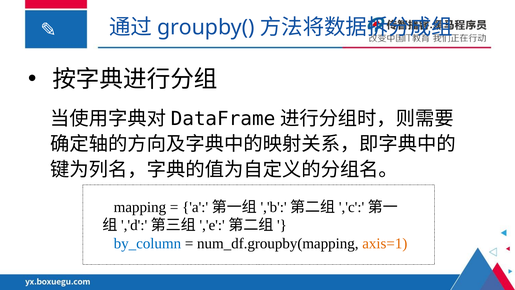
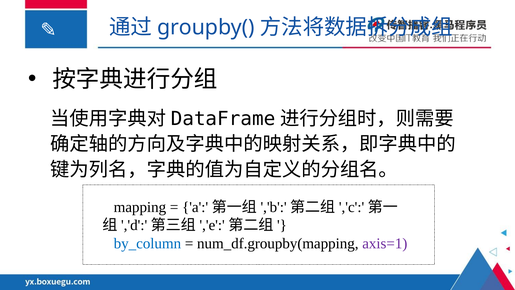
axis=1 colour: orange -> purple
